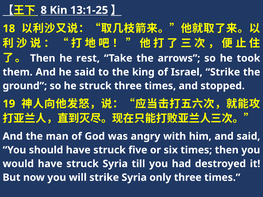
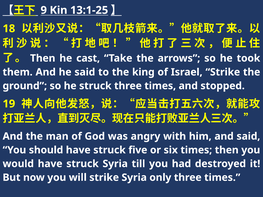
8: 8 -> 9
rest: rest -> cast
